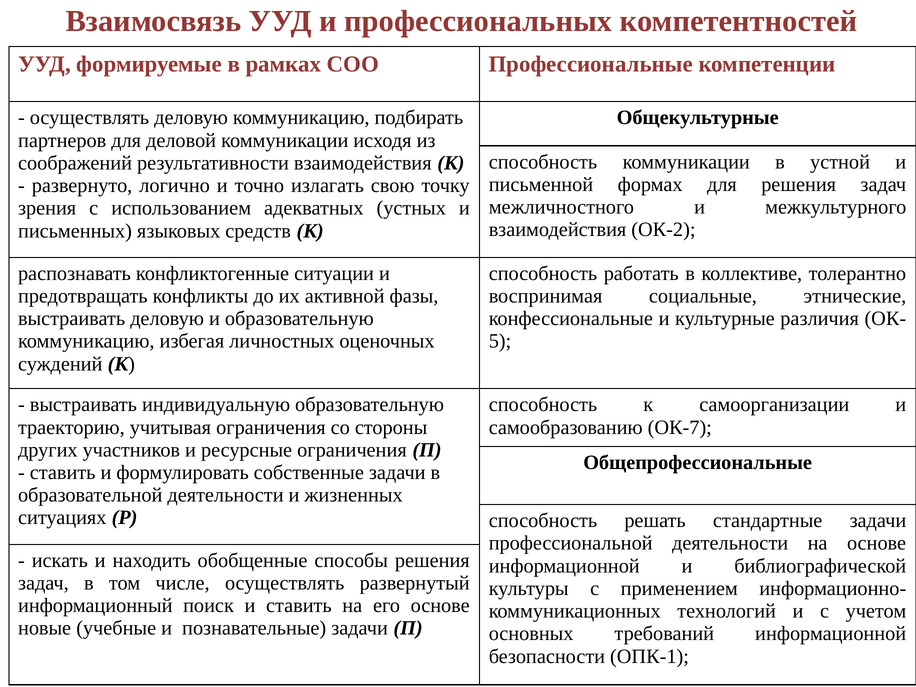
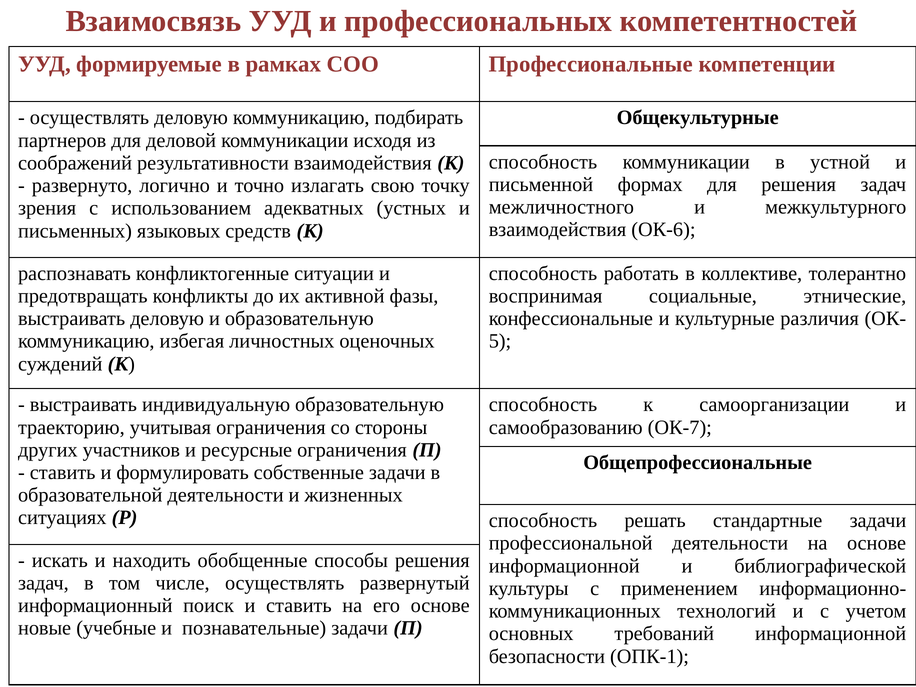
ОК-2: ОК-2 -> ОК-6
